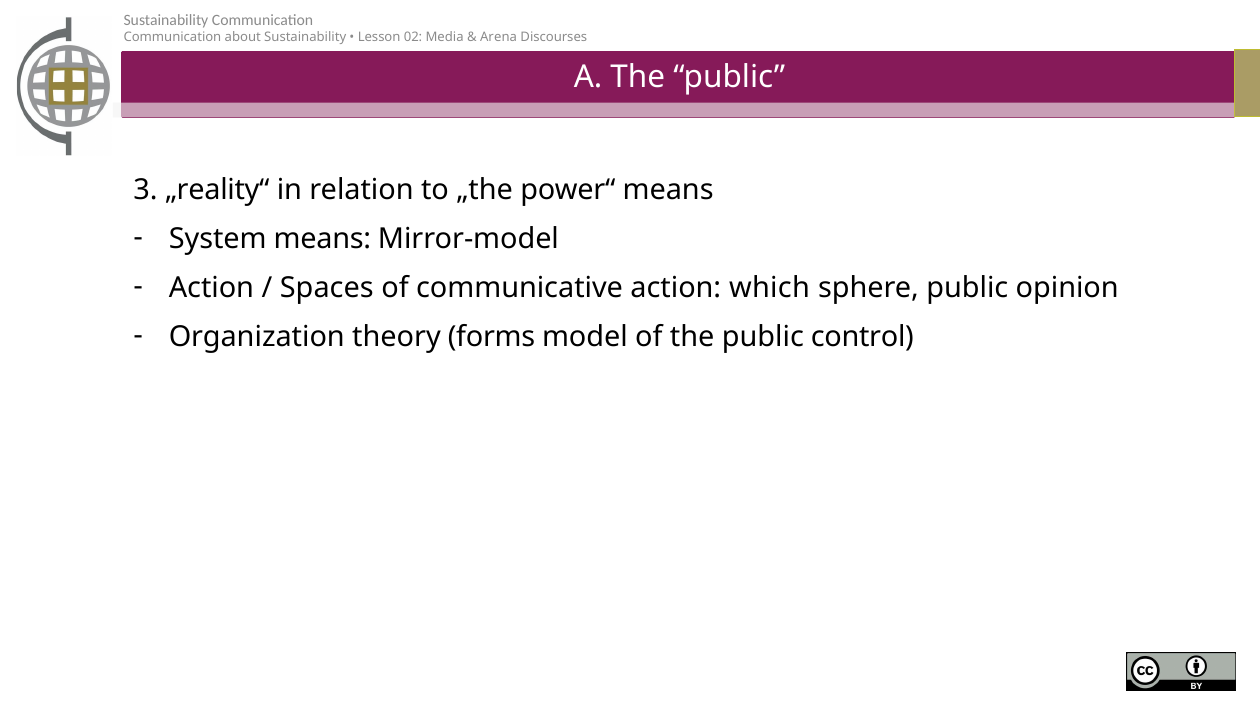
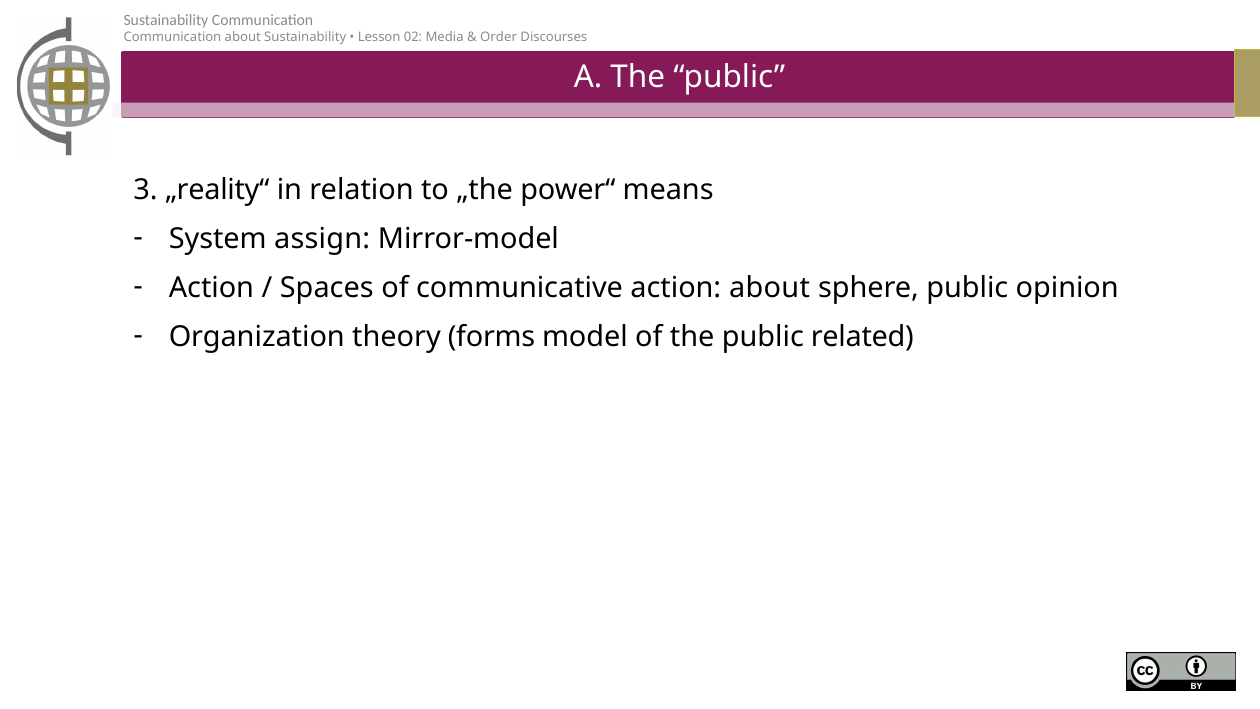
Arena: Arena -> Order
System means: means -> assign
action which: which -> about
control: control -> related
